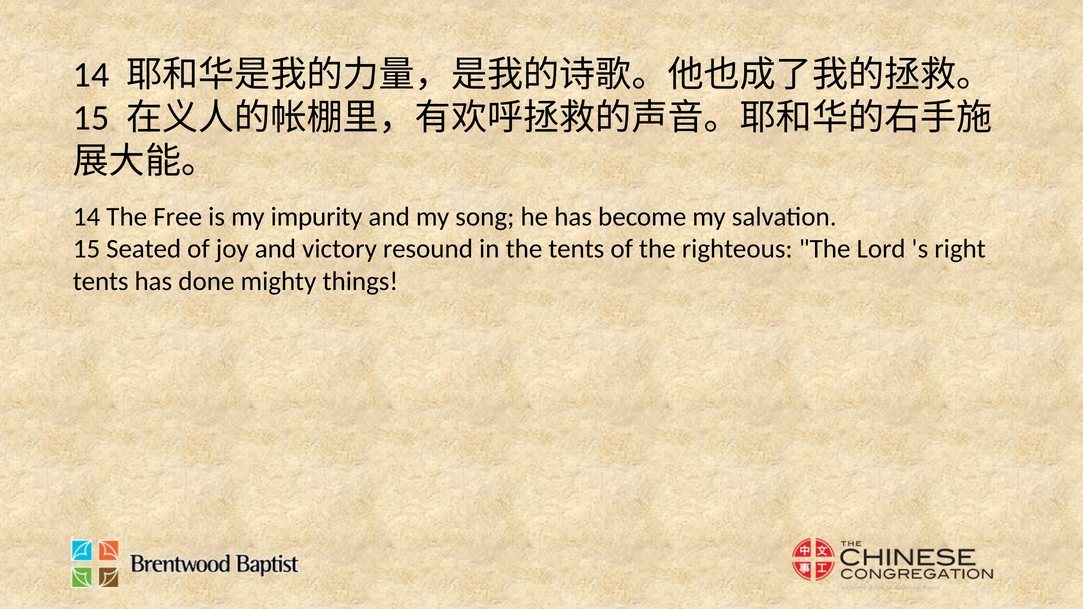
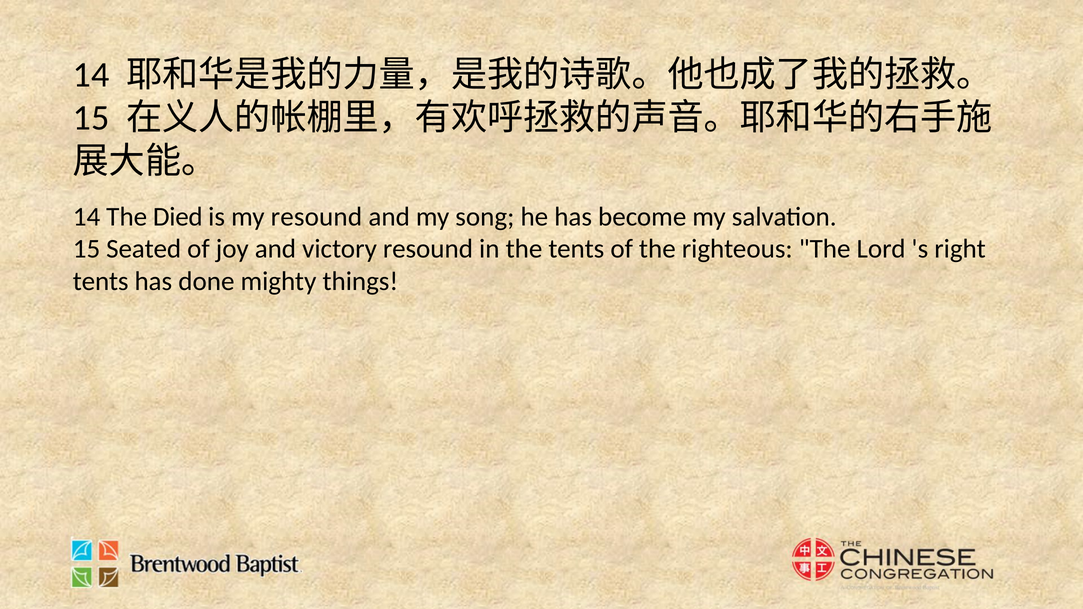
Free: Free -> Died
my impurity: impurity -> resound
